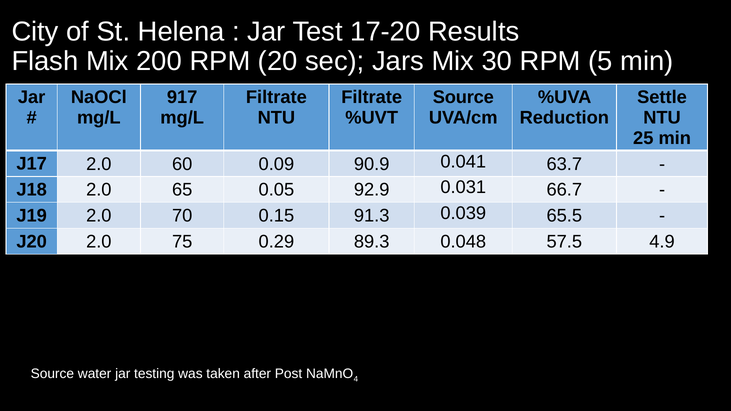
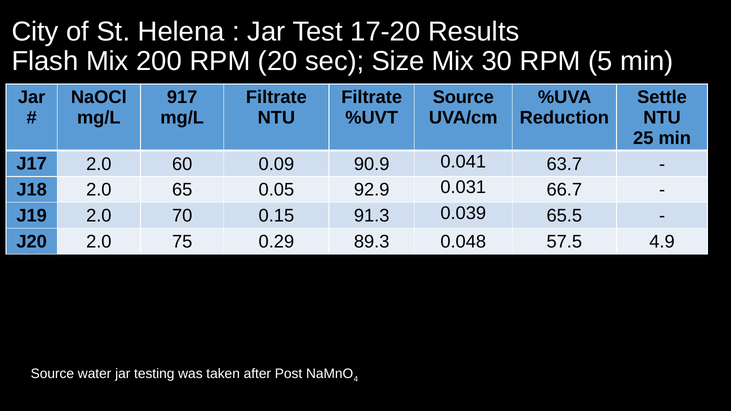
Jars: Jars -> Size
